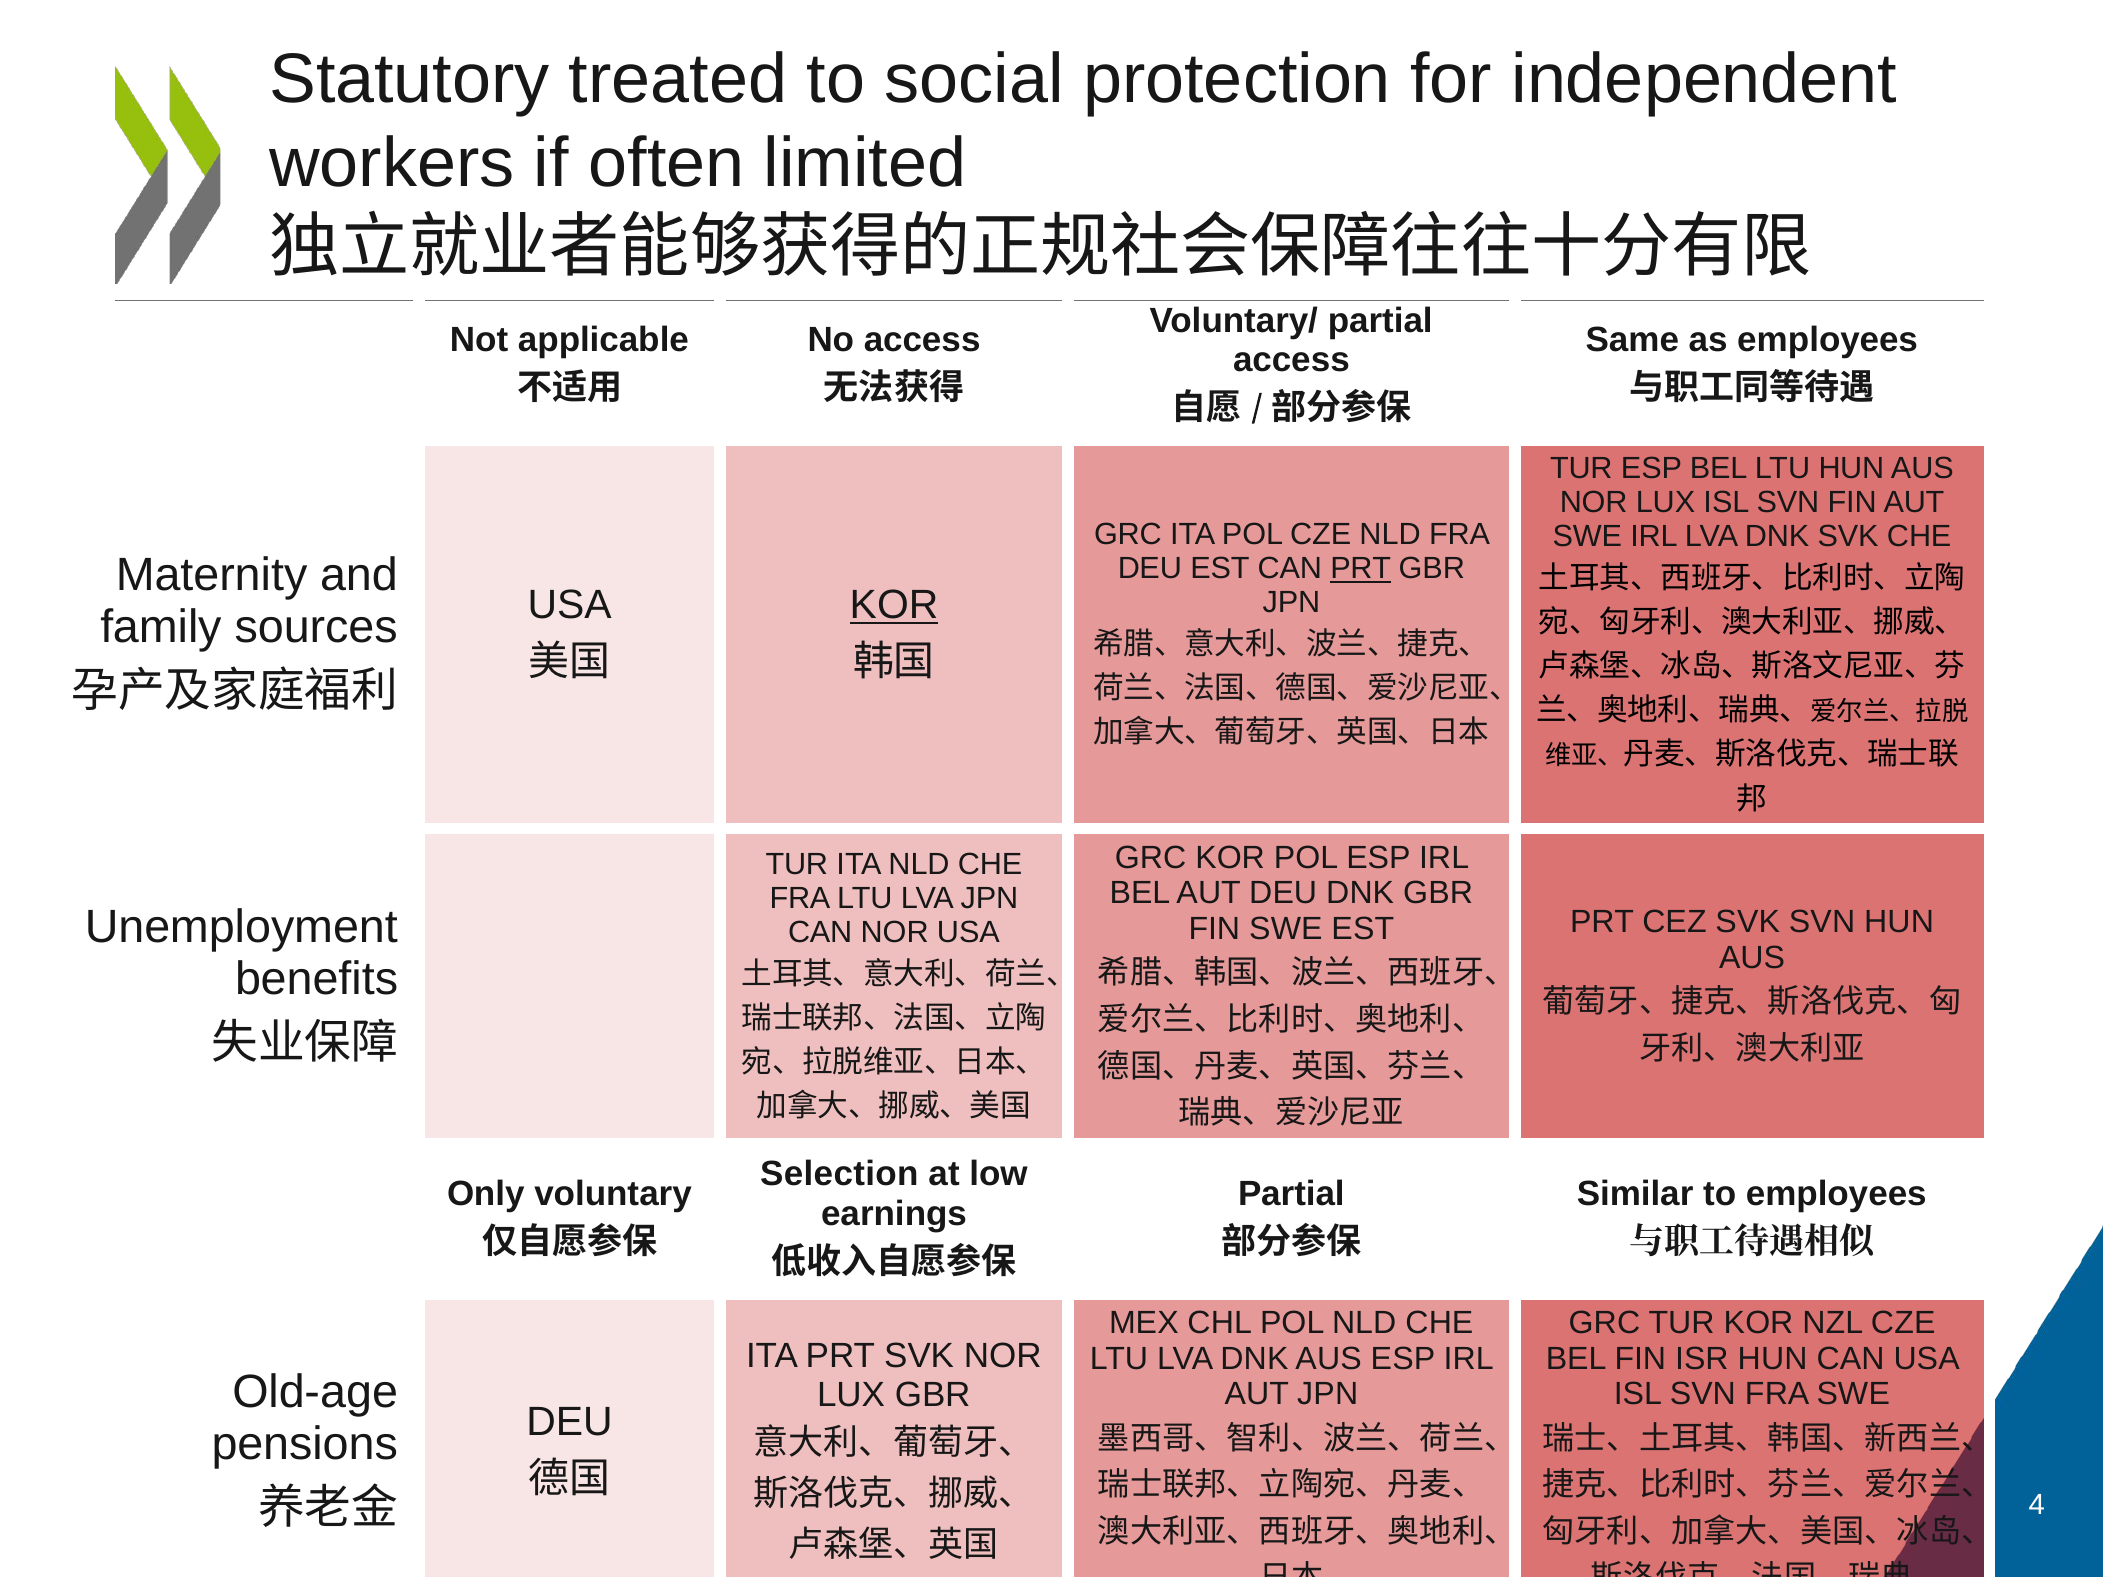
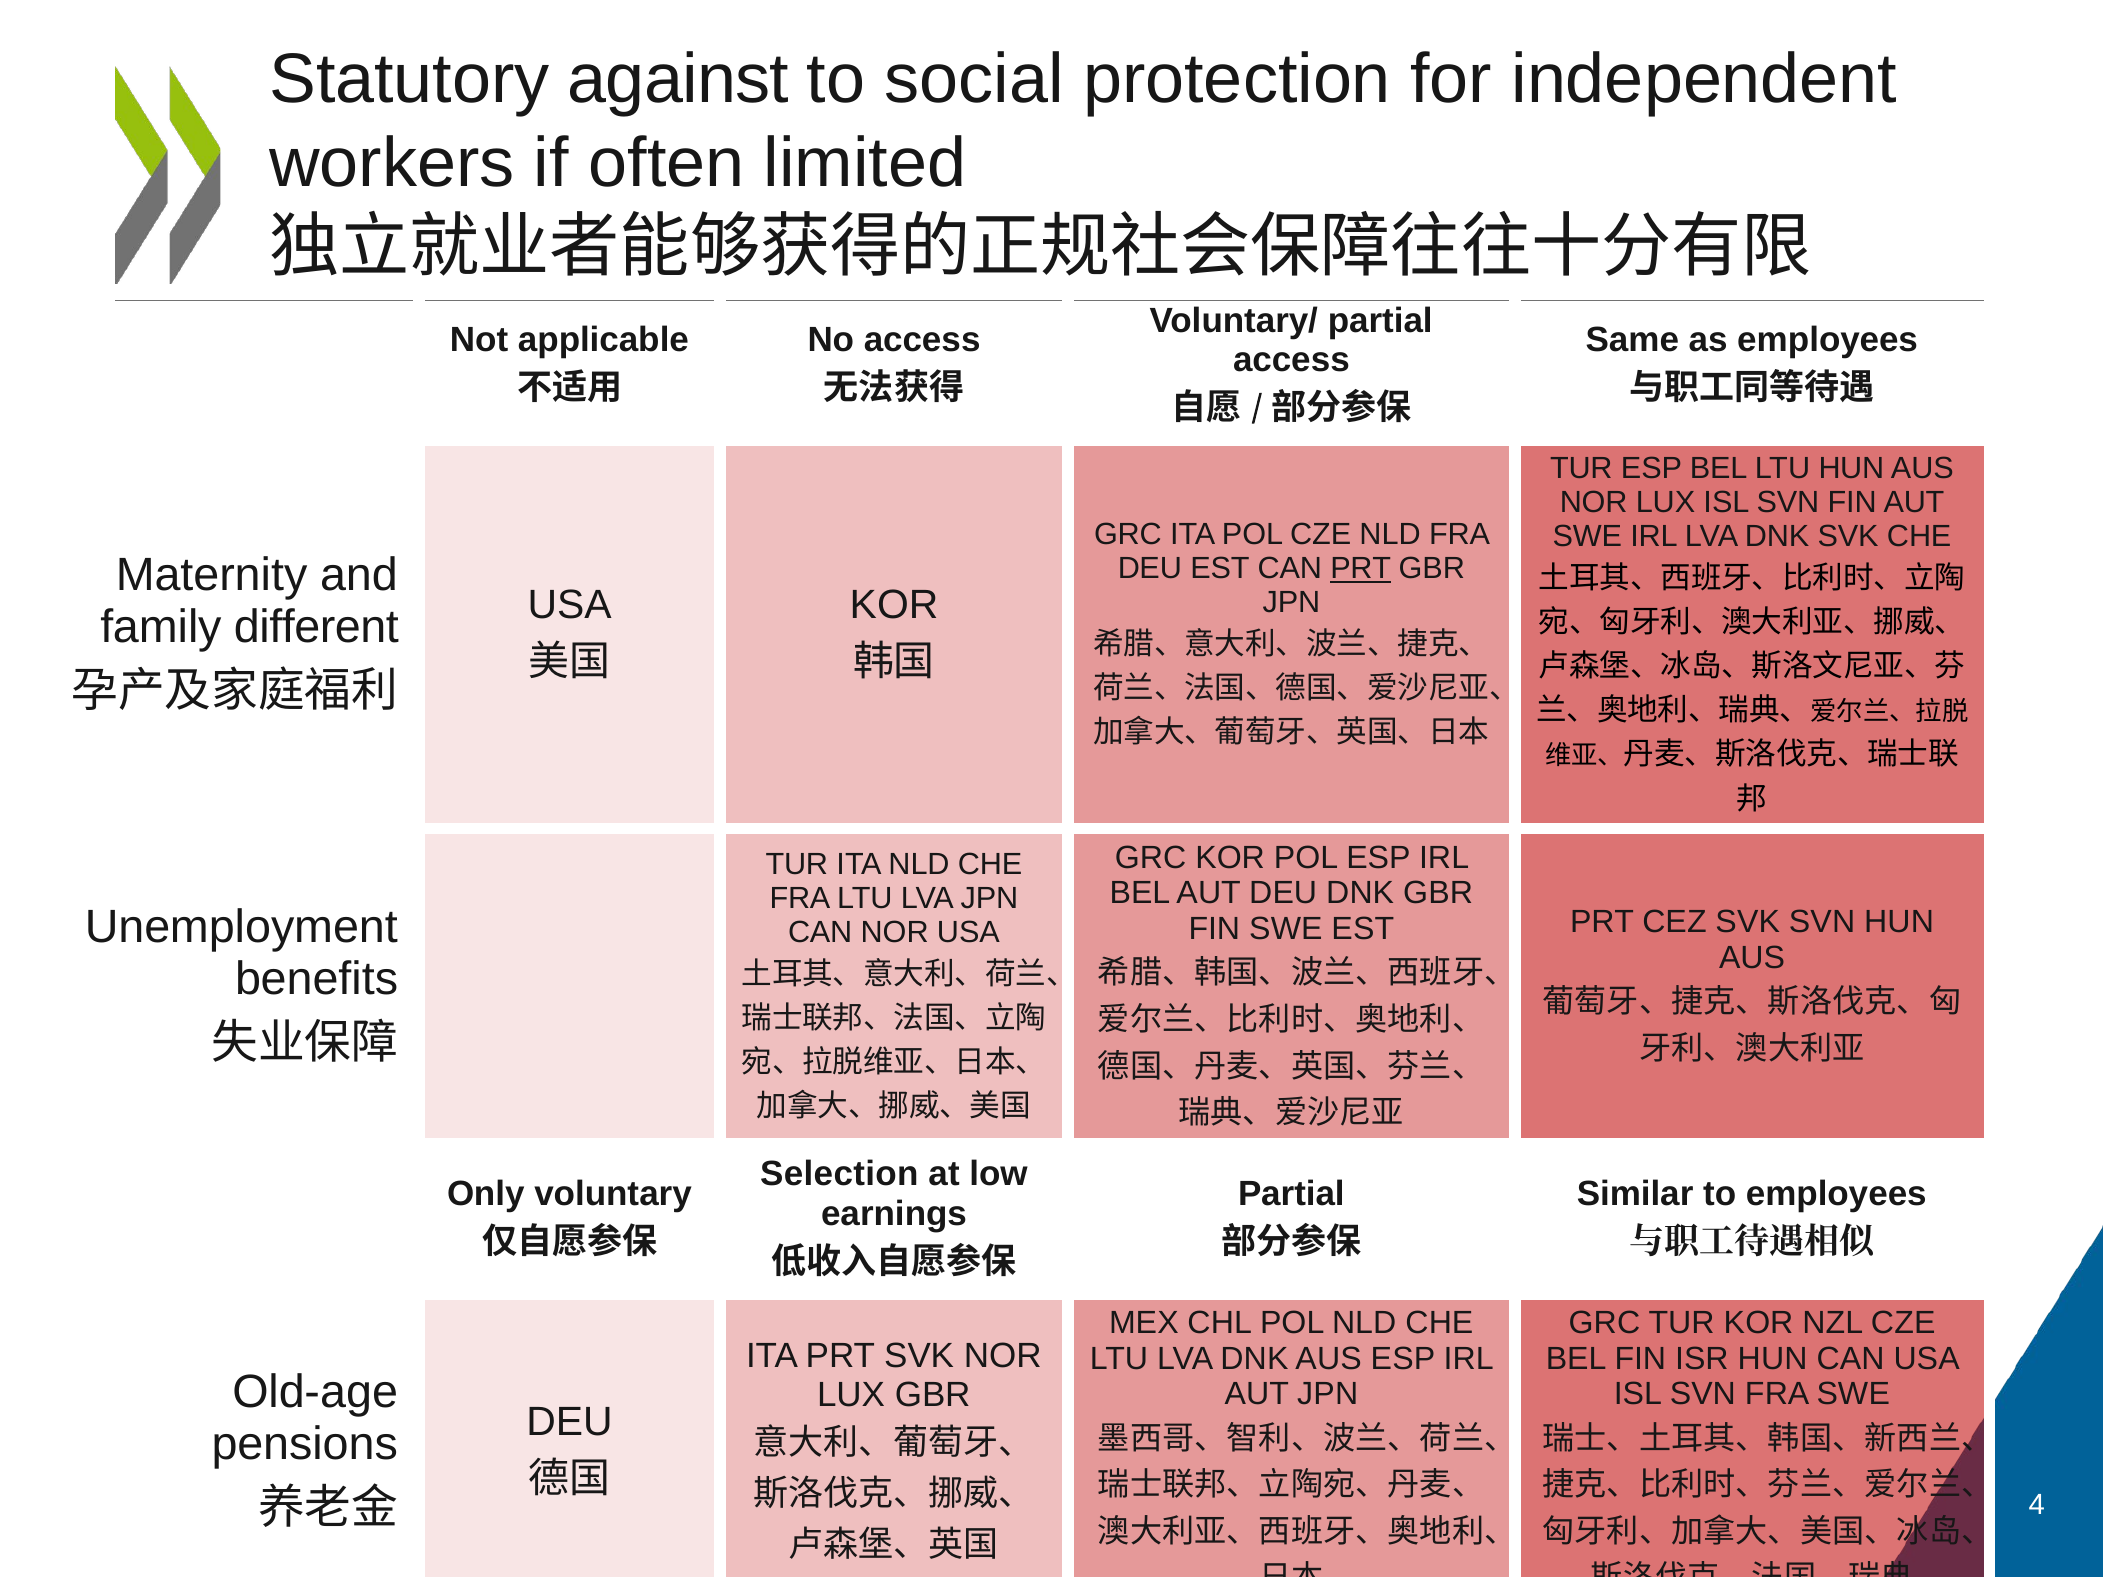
treated: treated -> against
KOR at (894, 605) underline: present -> none
sources: sources -> different
